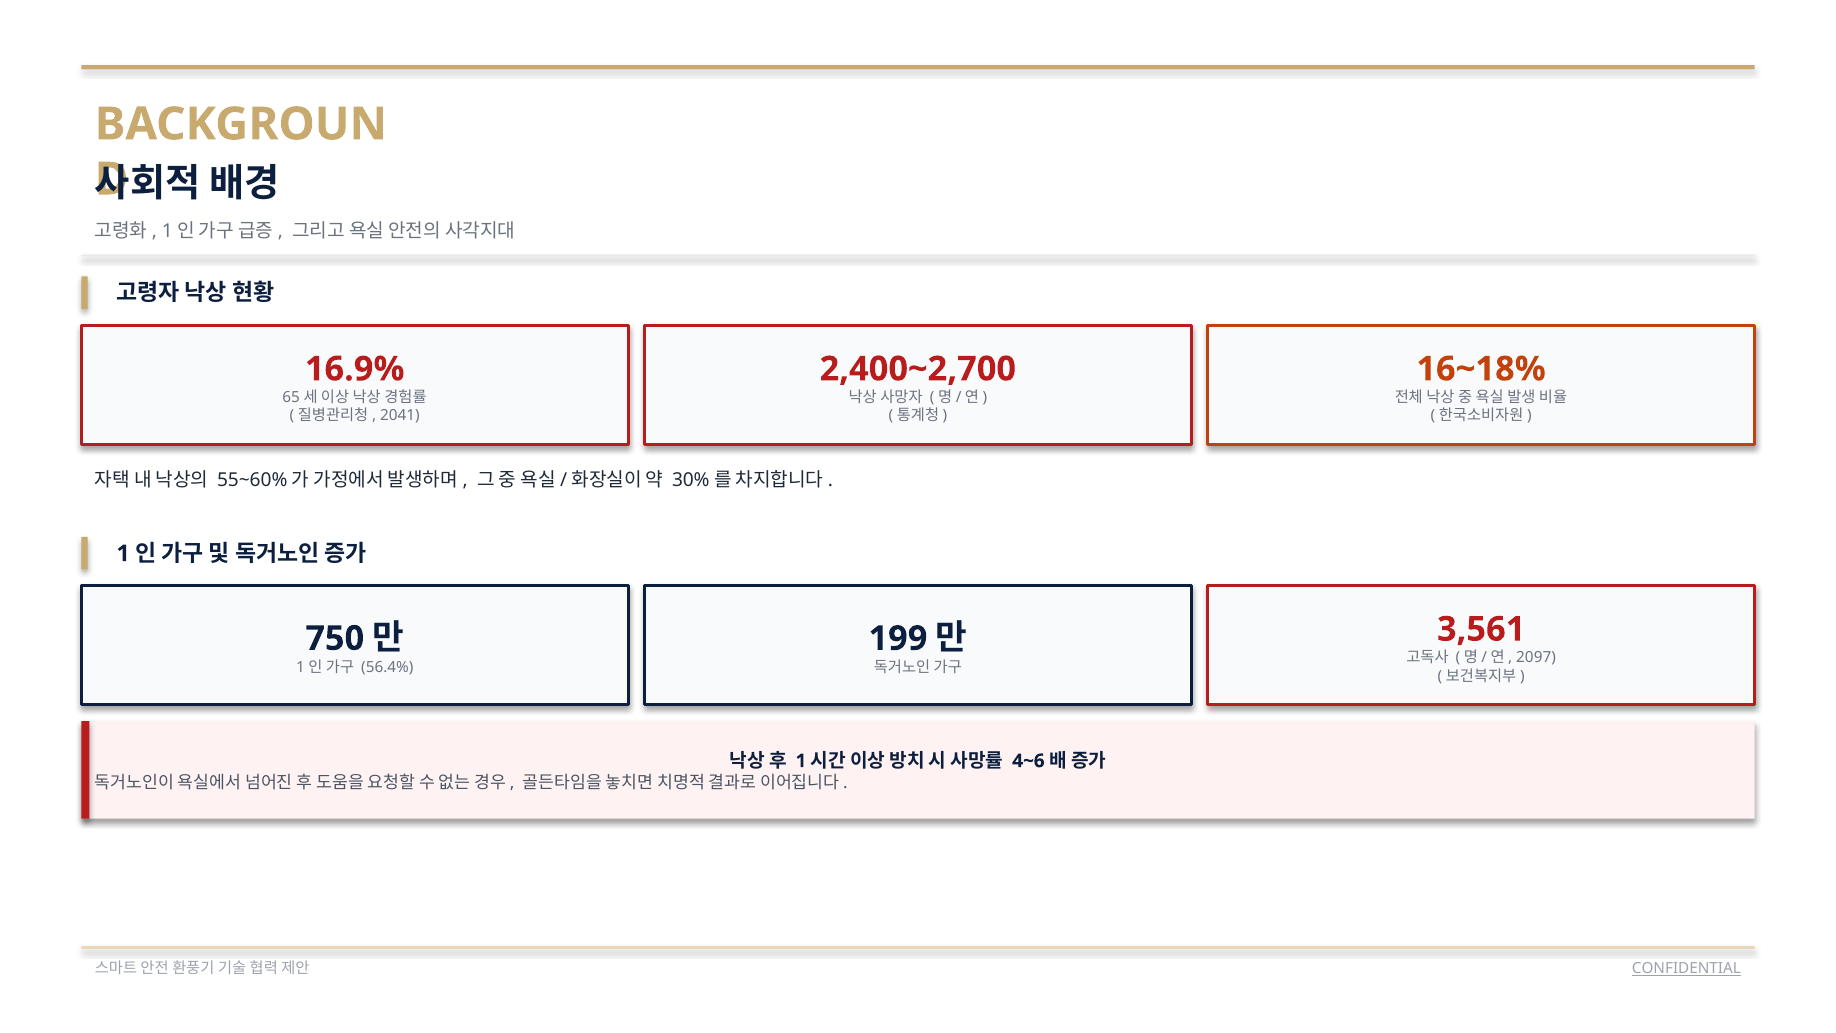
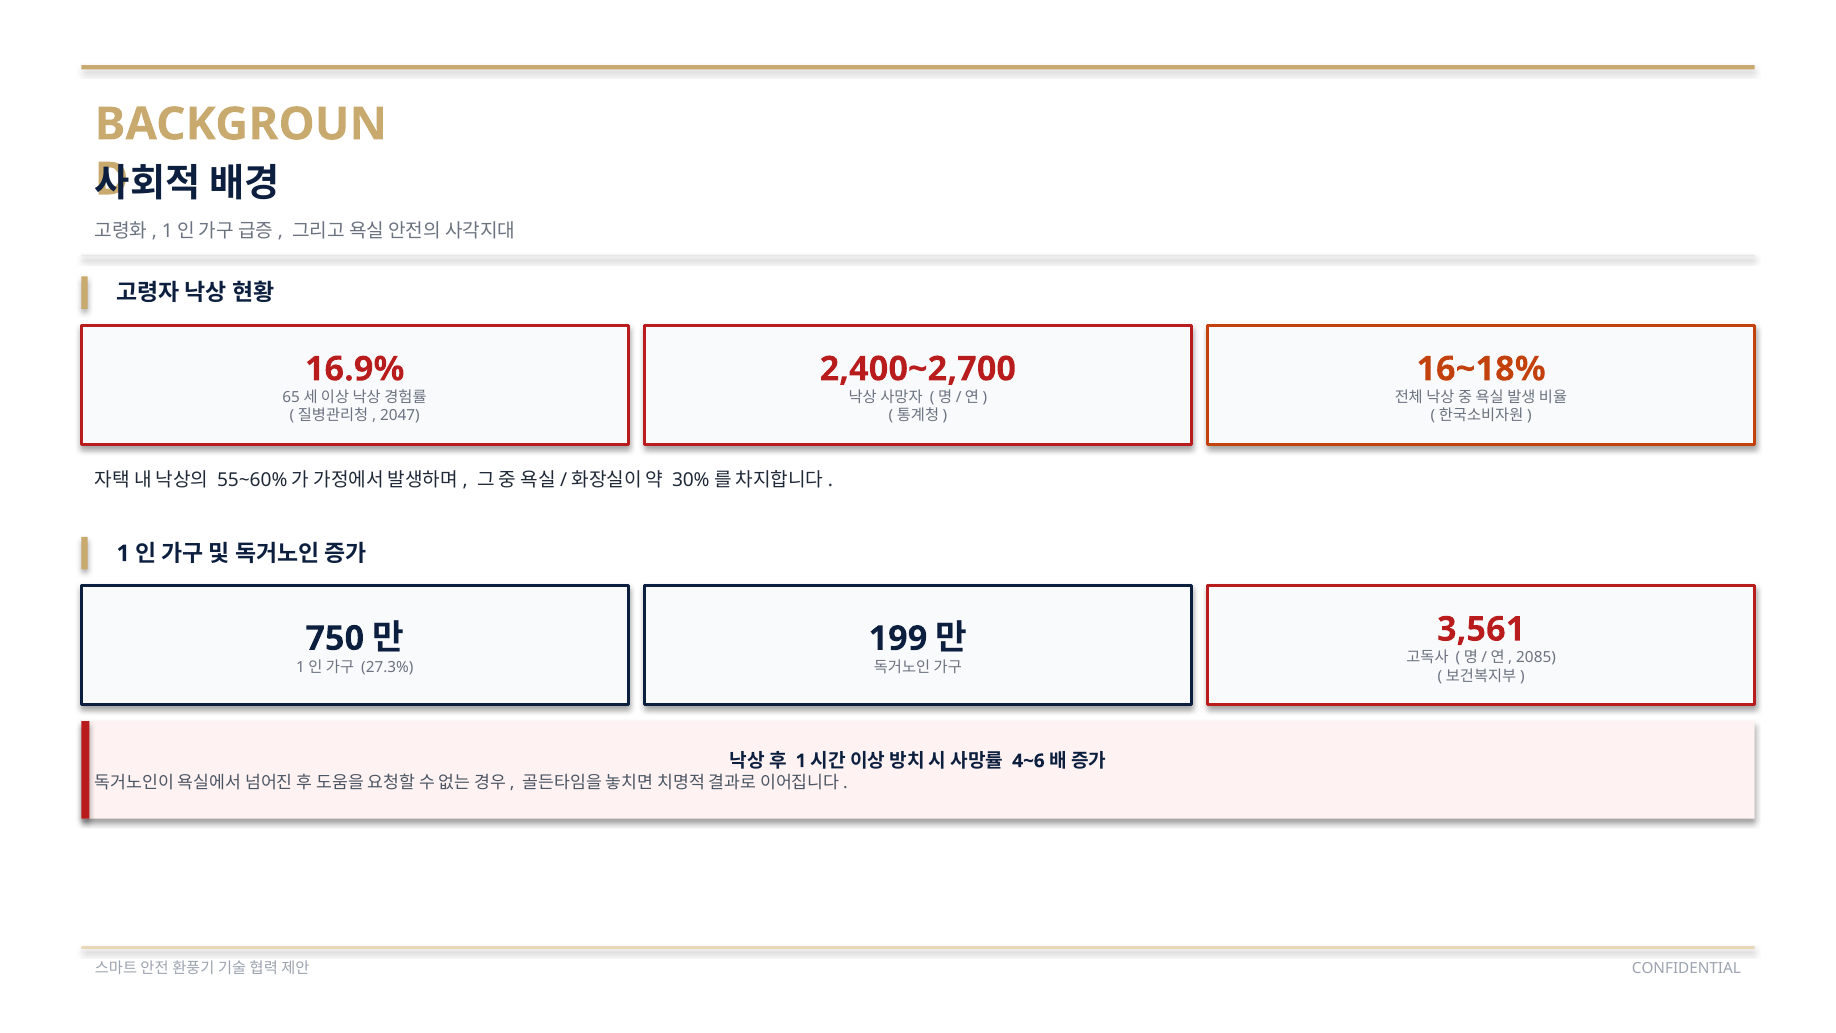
2041: 2041 -> 2047
2097: 2097 -> 2085
56.4%: 56.4% -> 27.3%
CONFIDENTIAL underline: present -> none
